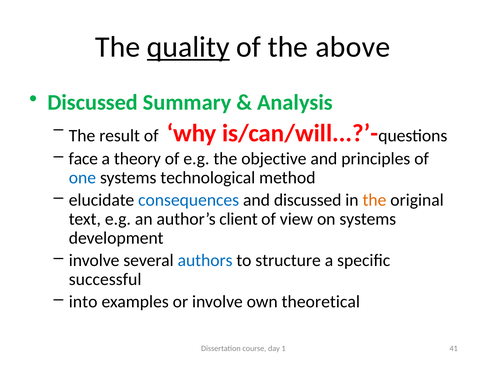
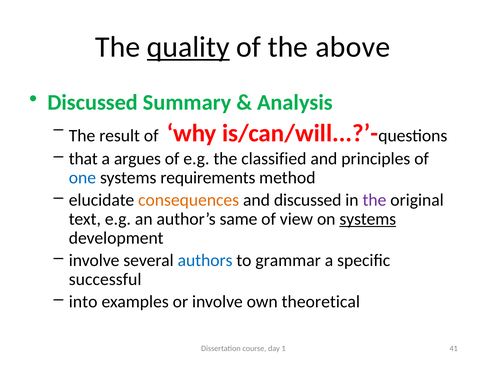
face: face -> that
theory: theory -> argues
objective: objective -> classified
technological: technological -> requirements
consequences colour: blue -> orange
the at (374, 200) colour: orange -> purple
client: client -> same
systems at (368, 219) underline: none -> present
structure: structure -> grammar
